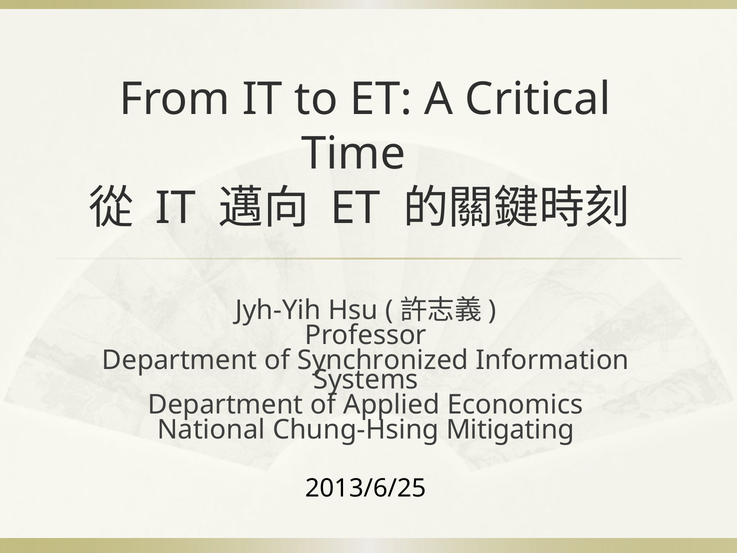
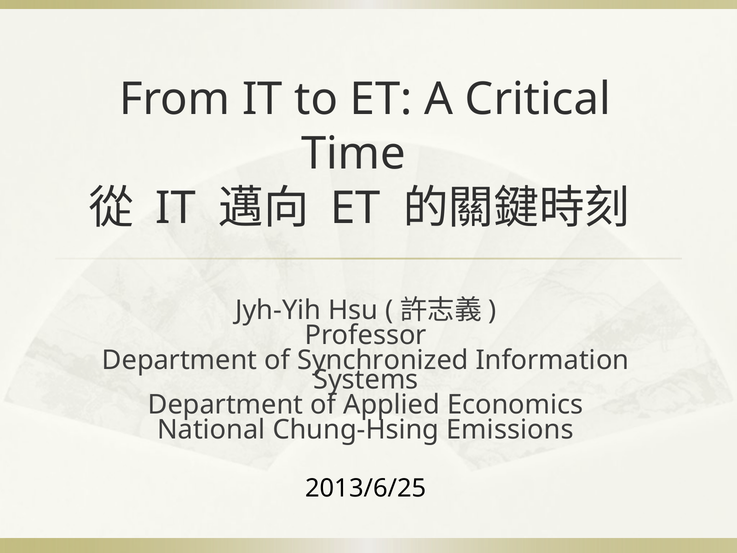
Mitigating: Mitigating -> Emissions
